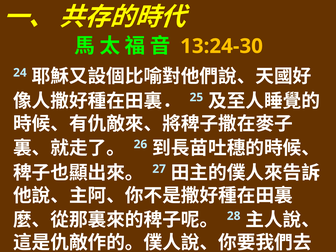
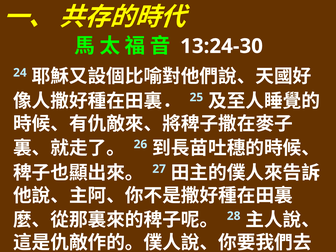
13:24-30 colour: yellow -> white
